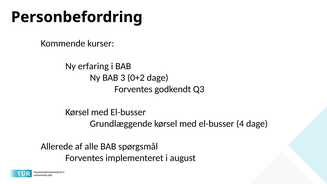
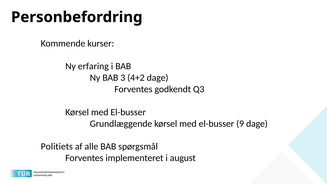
0+2: 0+2 -> 4+2
4: 4 -> 9
Allerede: Allerede -> Politiets
